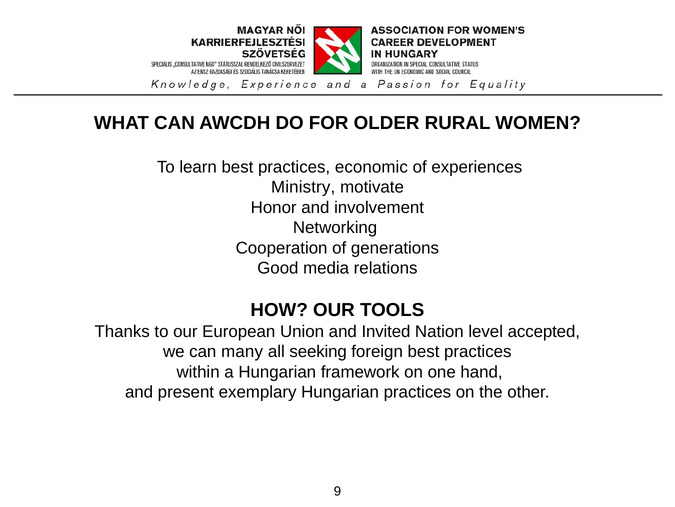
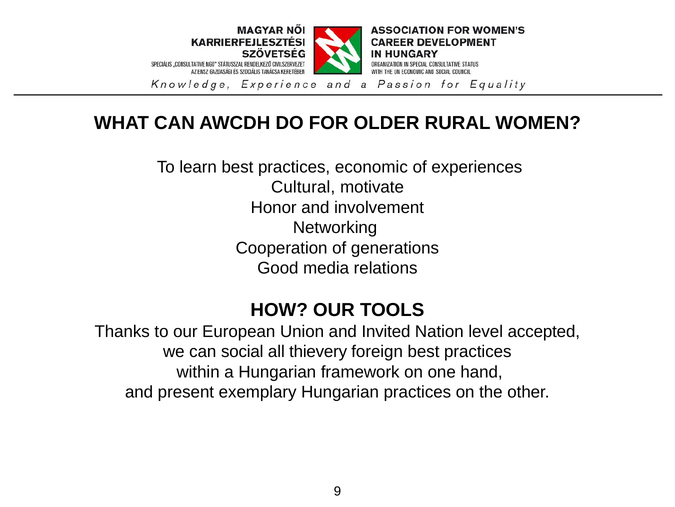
Ministry: Ministry -> Cultural
many: many -> social
seeking: seeking -> thievery
